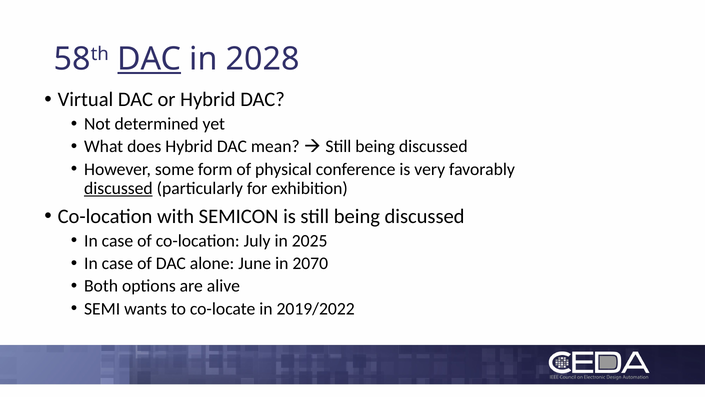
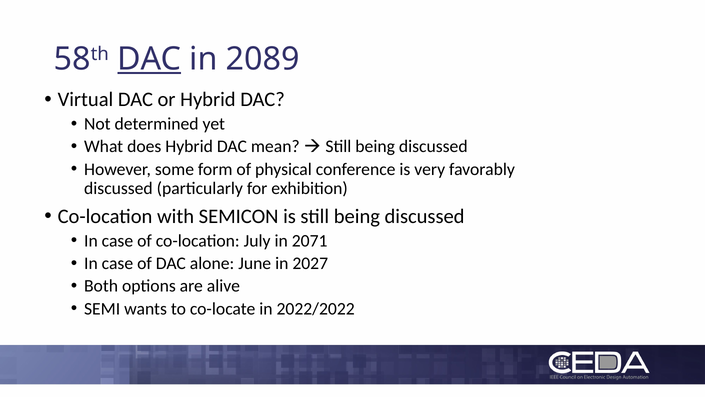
2028: 2028 -> 2089
discussed at (118, 188) underline: present -> none
2025: 2025 -> 2071
2070: 2070 -> 2027
2019/2022: 2019/2022 -> 2022/2022
